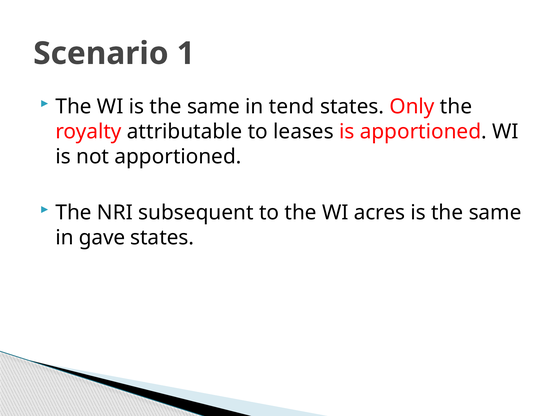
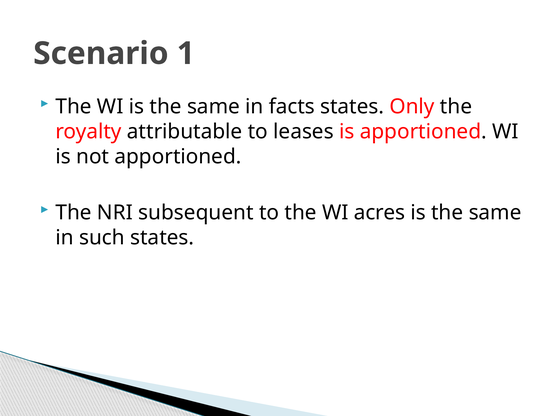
tend: tend -> facts
gave: gave -> such
